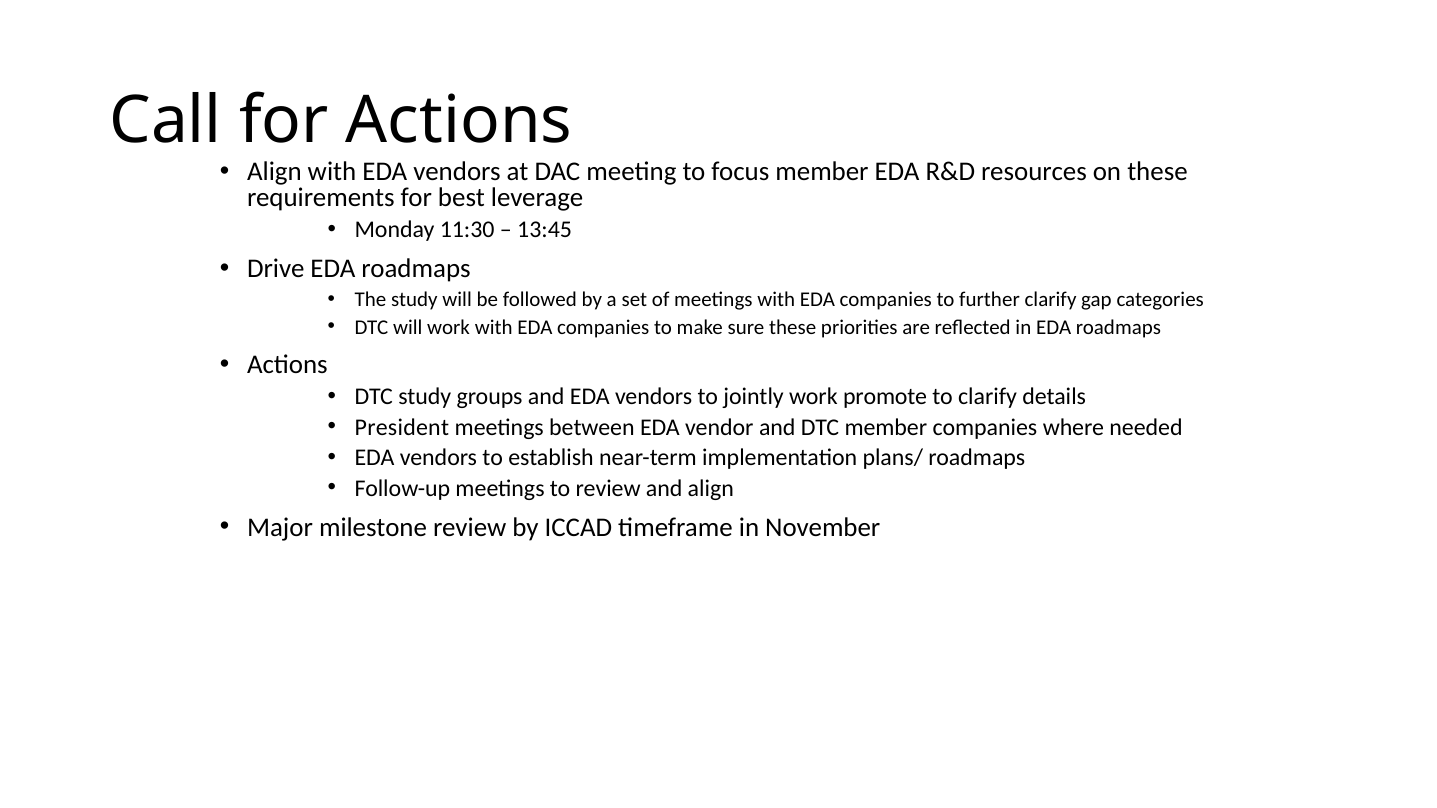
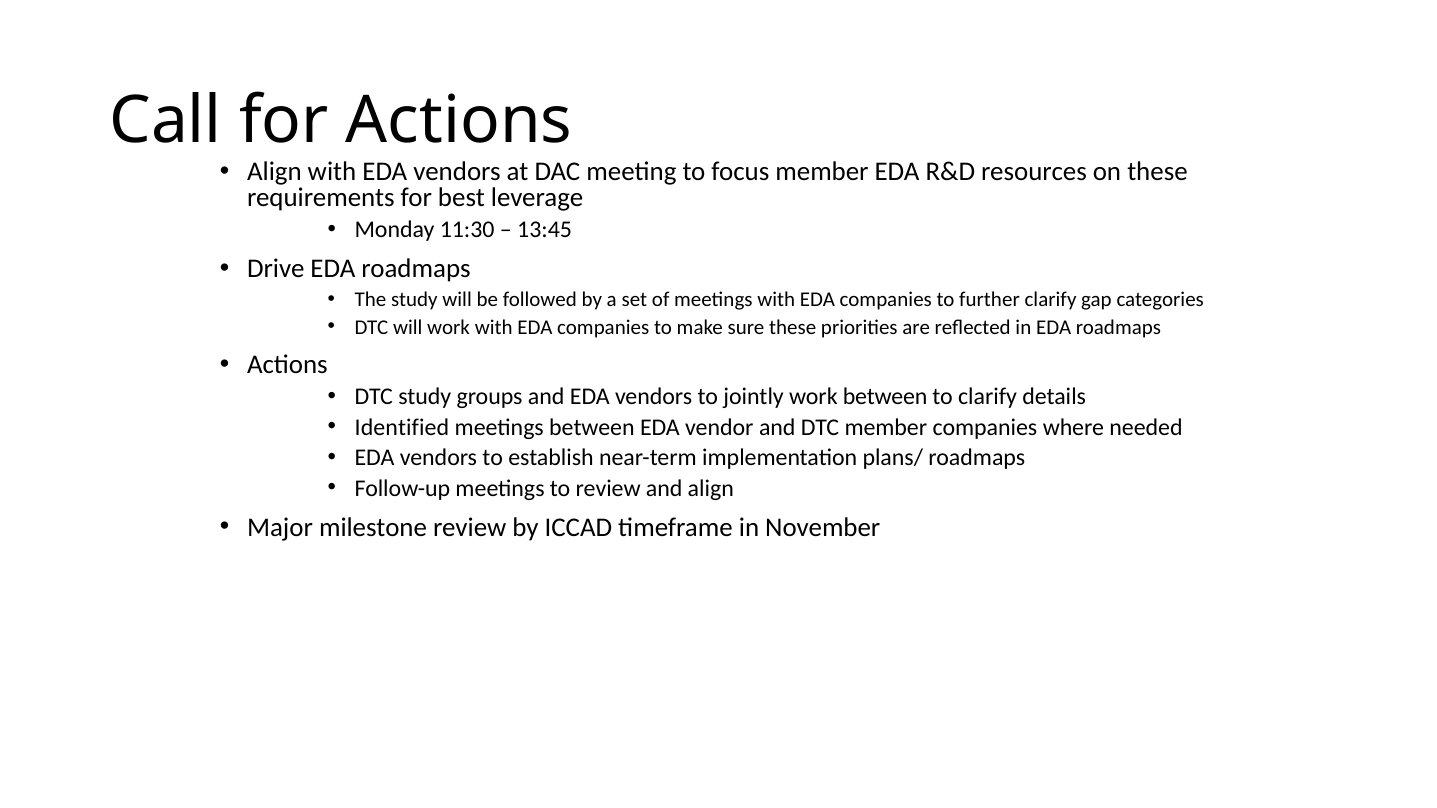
work promote: promote -> between
President: President -> Identified
